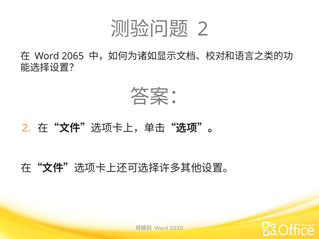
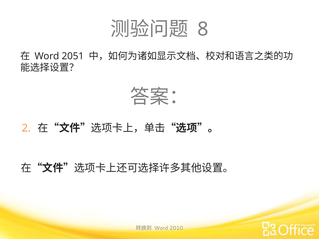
2 at (203, 29): 2 -> 8
2065: 2065 -> 2051
